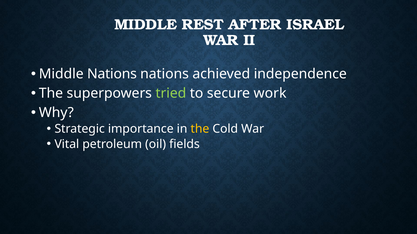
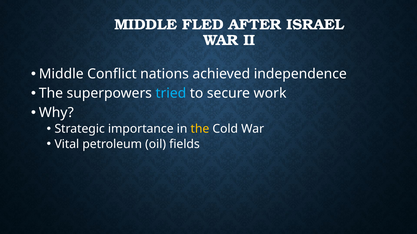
REST: REST -> FLED
Middle Nations: Nations -> Conflict
tried colour: light green -> light blue
